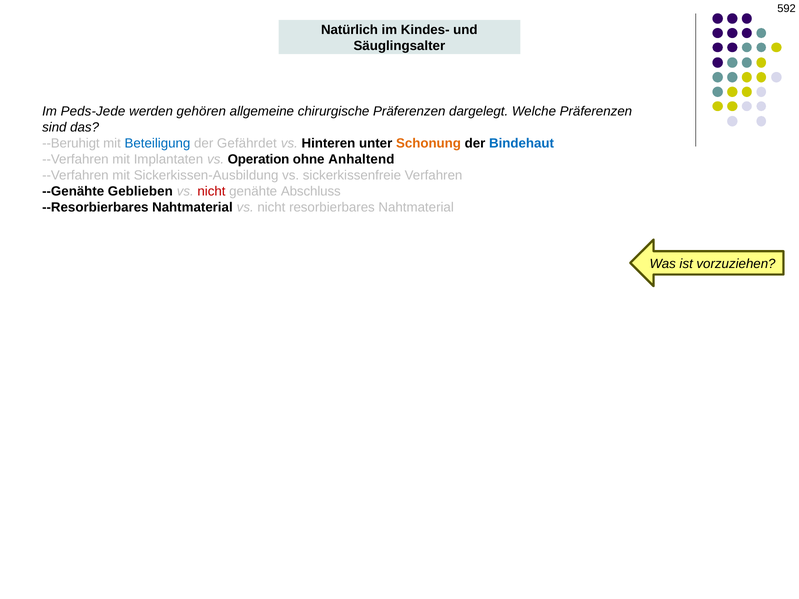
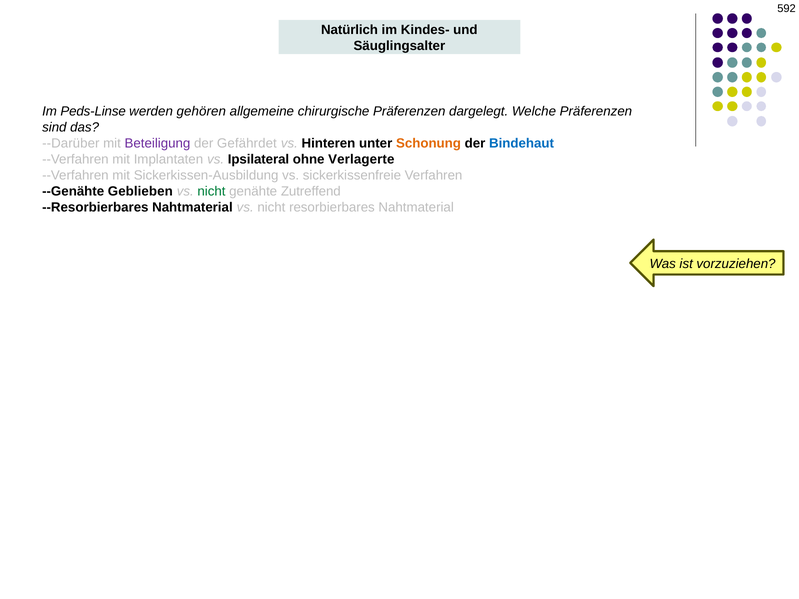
Peds-Jede: Peds-Jede -> Peds-Linse
--Beruhigt: --Beruhigt -> --Darüber
Beteiligung colour: blue -> purple
Operation: Operation -> Ipsilateral
Anhaltend: Anhaltend -> Verlagerte
nicht at (211, 192) colour: red -> green
Abschluss: Abschluss -> Zutreffend
